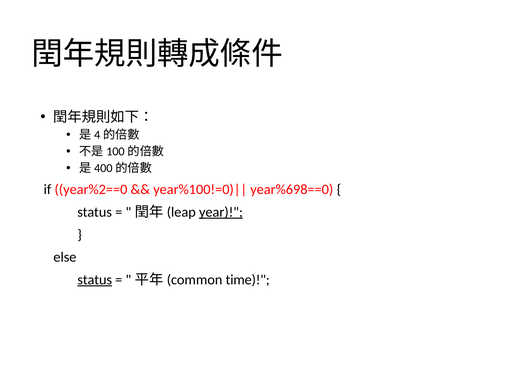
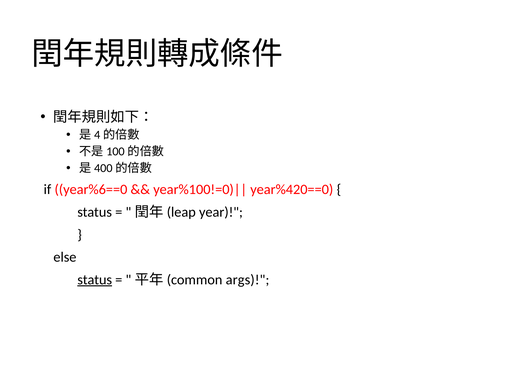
year%2==0: year%2==0 -> year%6==0
year%698==0: year%698==0 -> year%420==0
year underline: present -> none
time: time -> args
